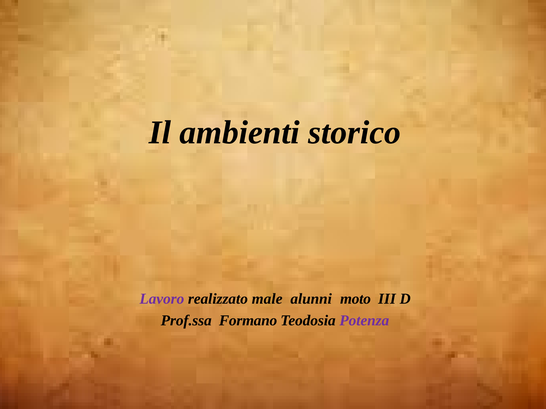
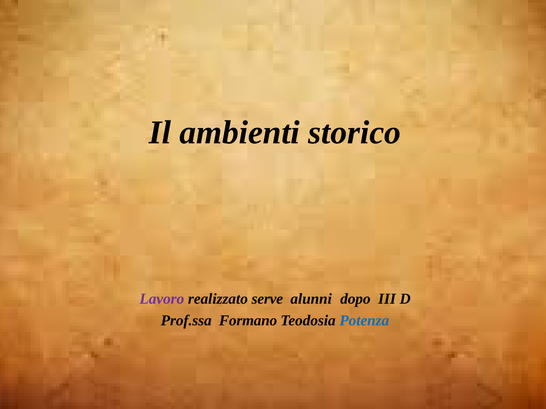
male: male -> serve
moto: moto -> dopo
Potenza colour: purple -> blue
